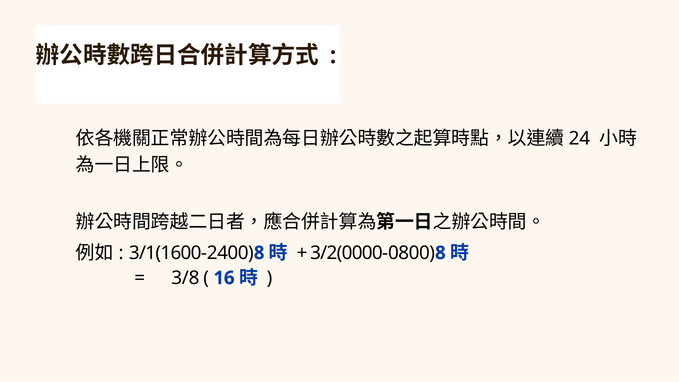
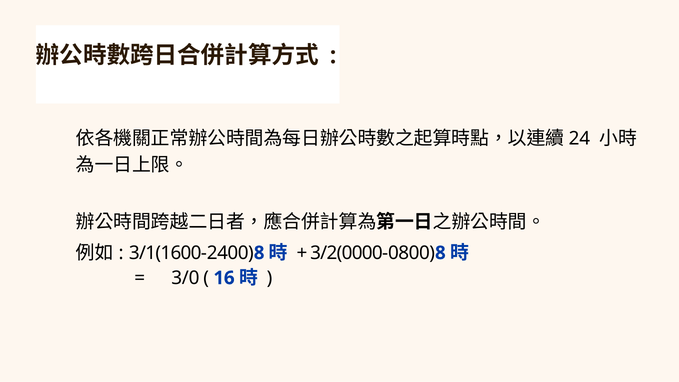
3/8: 3/8 -> 3/0
